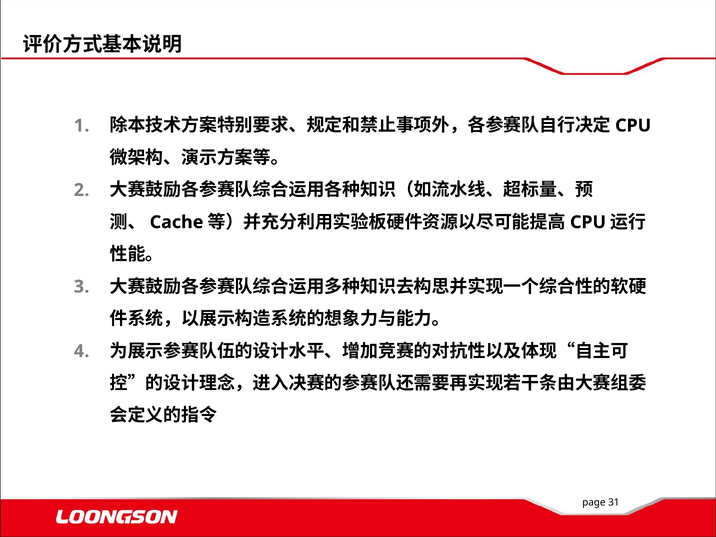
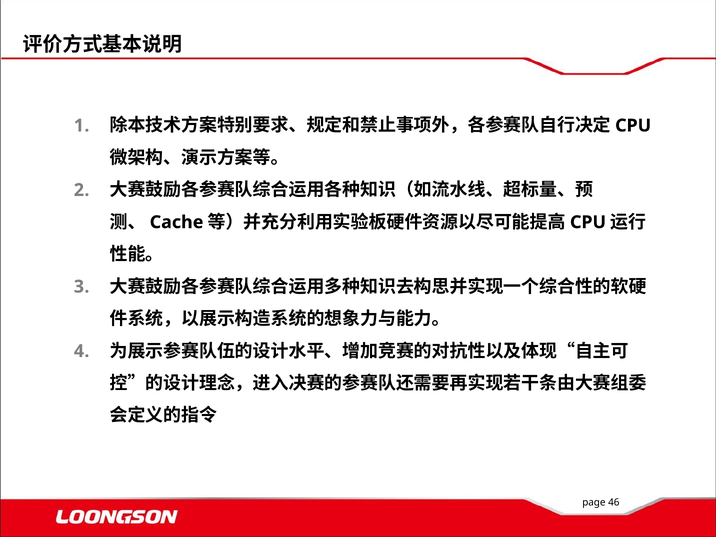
31: 31 -> 46
